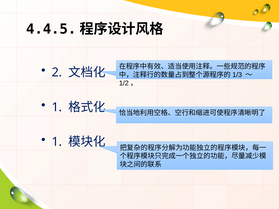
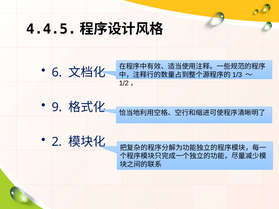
2: 2 -> 6
1 at (57, 107): 1 -> 9
1 at (57, 142): 1 -> 2
